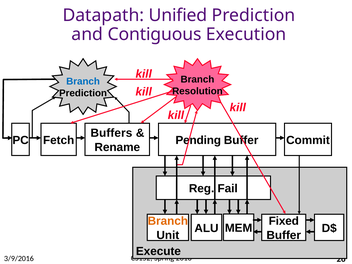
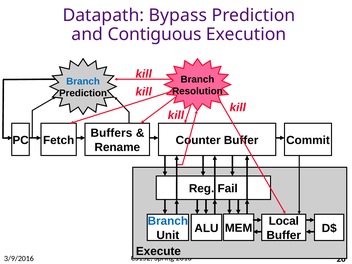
Unified: Unified -> Bypass
Pending: Pending -> Counter
Branch at (168, 221) colour: orange -> blue
Fixed: Fixed -> Local
